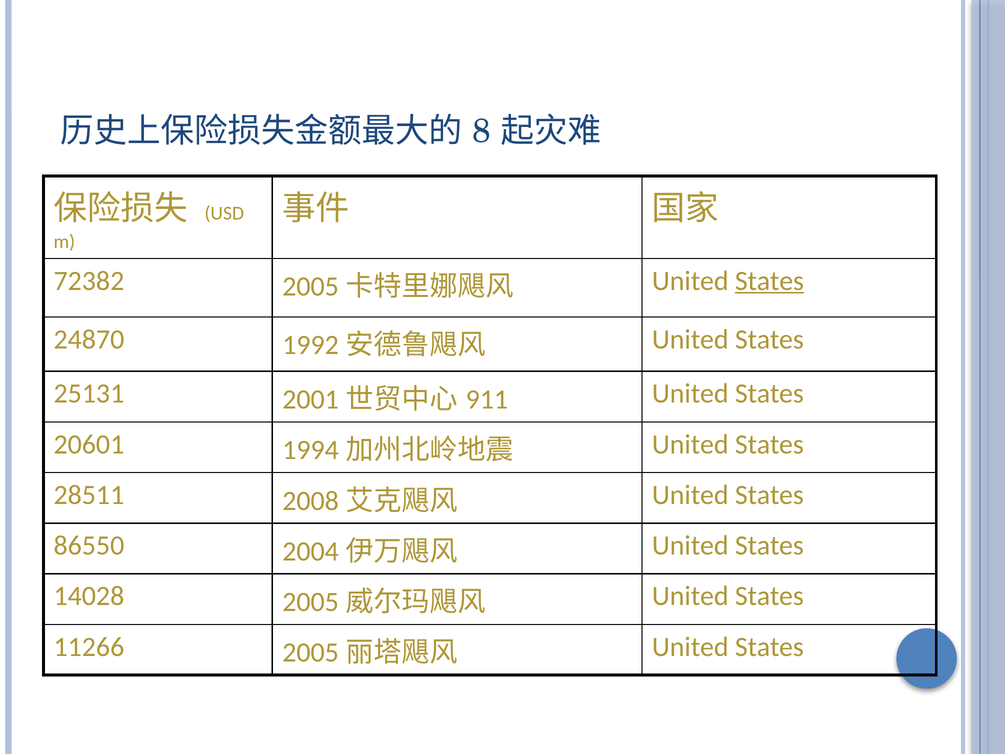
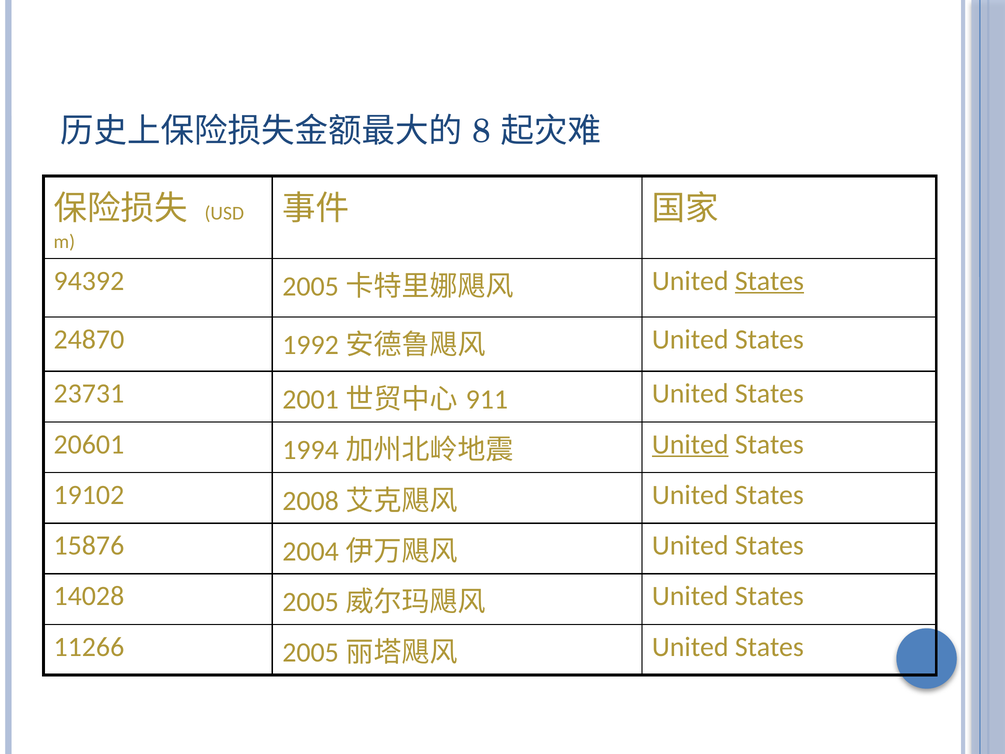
72382: 72382 -> 94392
25131: 25131 -> 23731
United at (690, 444) underline: none -> present
28511: 28511 -> 19102
86550: 86550 -> 15876
